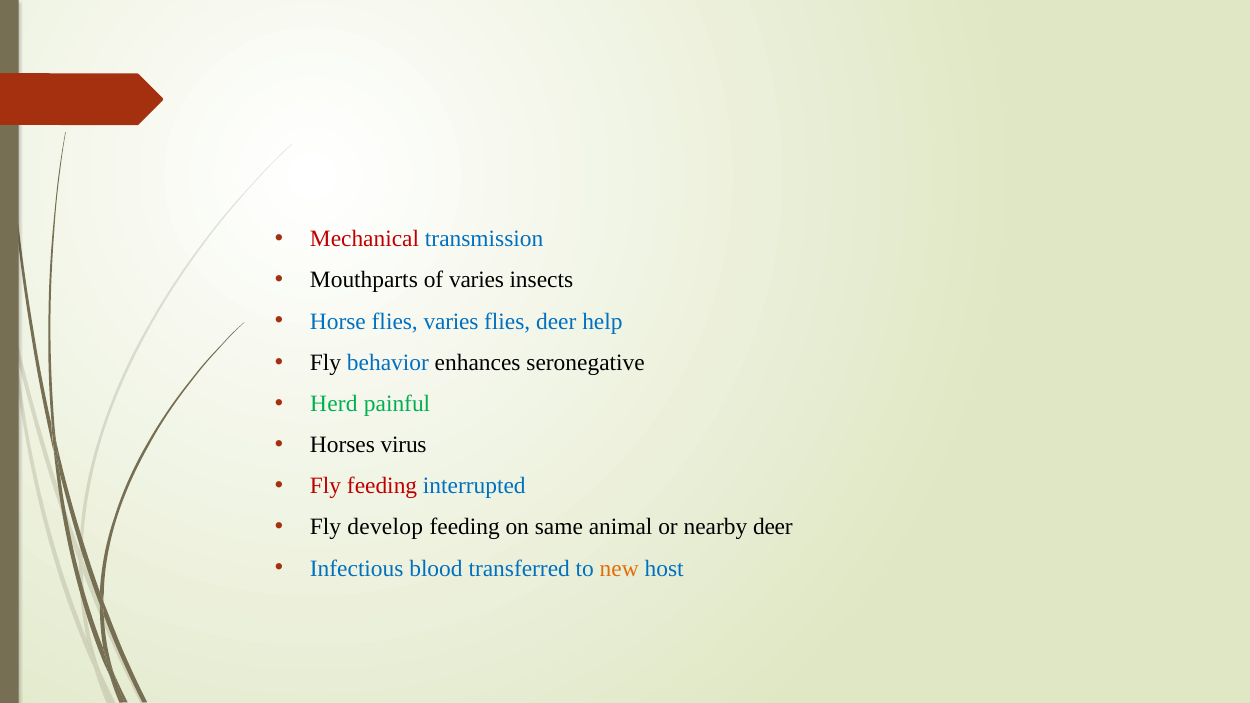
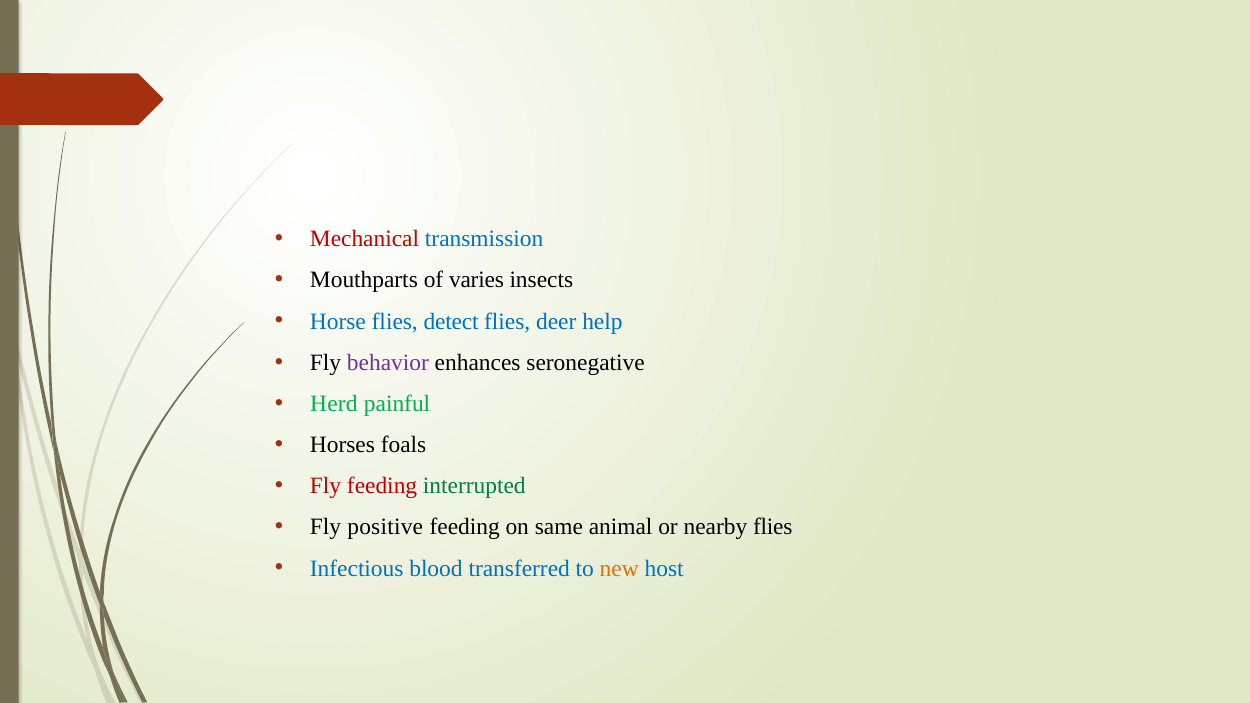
flies varies: varies -> detect
behavior colour: blue -> purple
virus: virus -> foals
interrupted colour: blue -> green
develop: develop -> positive
nearby deer: deer -> flies
